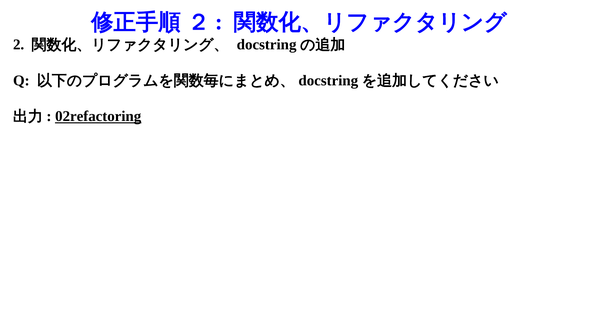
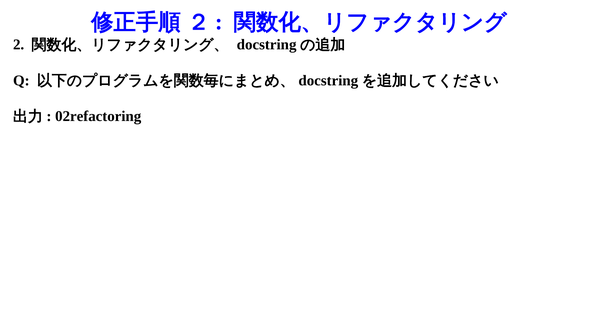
02refactoring underline: present -> none
